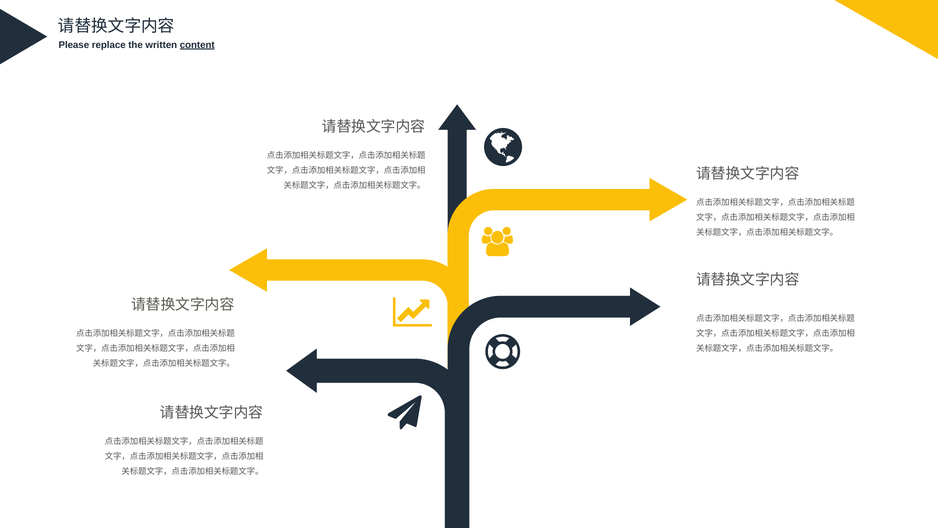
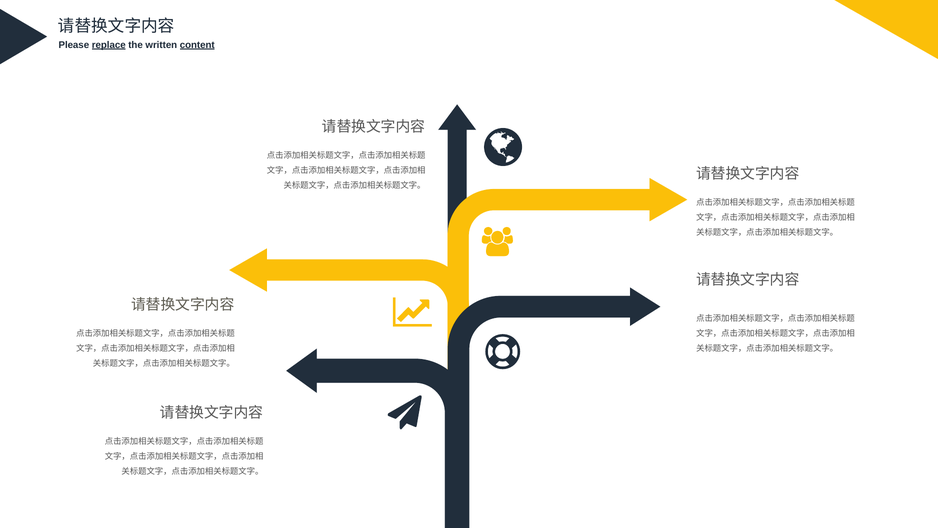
replace underline: none -> present
